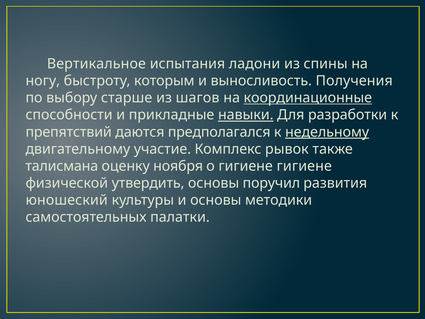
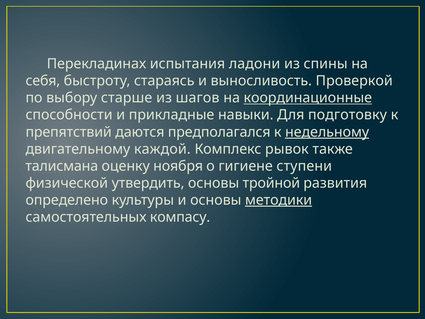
Вертикальное: Вертикальное -> Перекладинах
ногу: ногу -> себя
которым: которым -> стараясь
Получения: Получения -> Проверкой
навыки underline: present -> none
разработки: разработки -> подготовку
участие: участие -> каждой
гигиене гигиене: гигиене -> ступени
поручил: поручил -> тройной
юношеский: юношеский -> определено
методики underline: none -> present
палатки: палатки -> компасу
